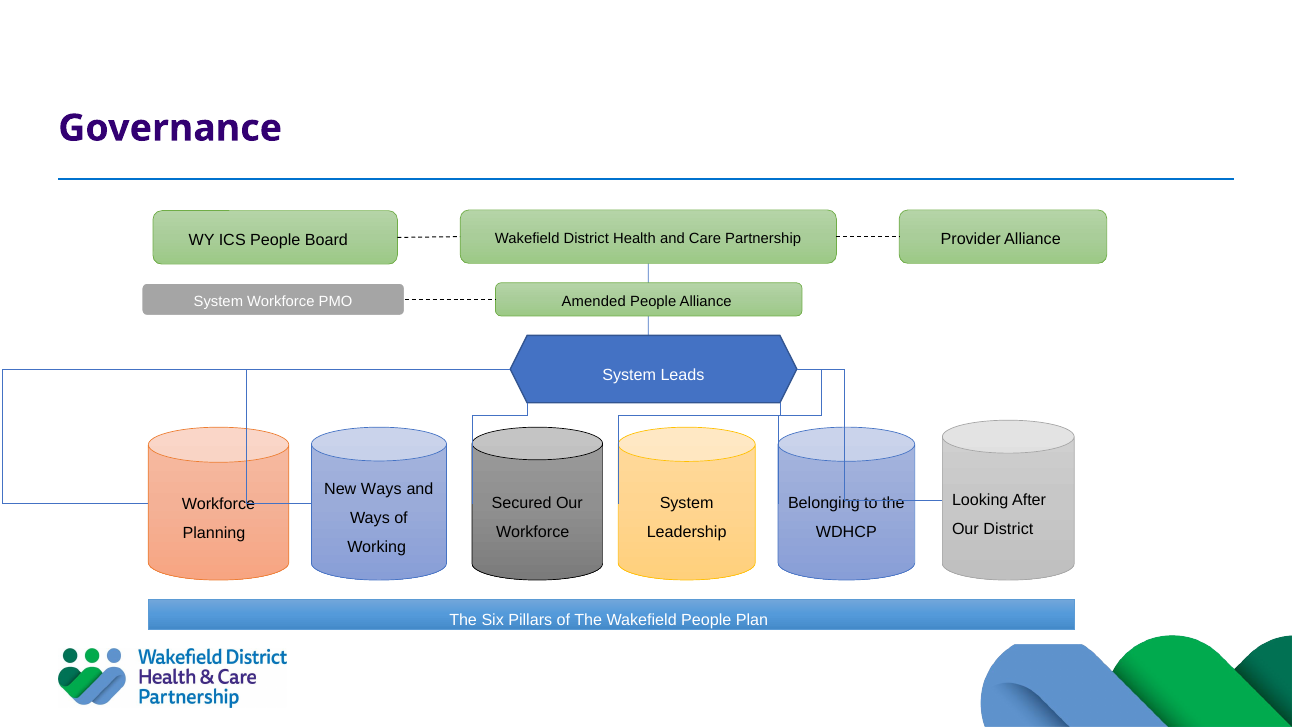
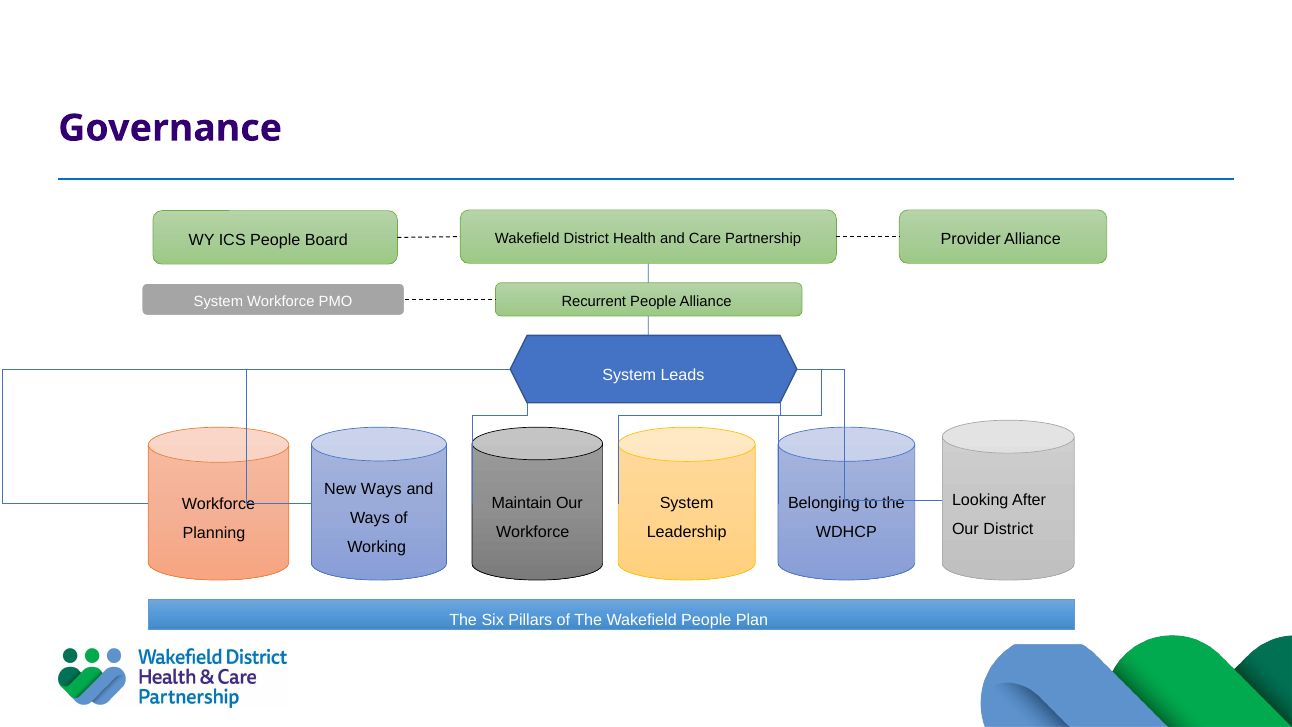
Amended: Amended -> Recurrent
Secured: Secured -> Maintain
